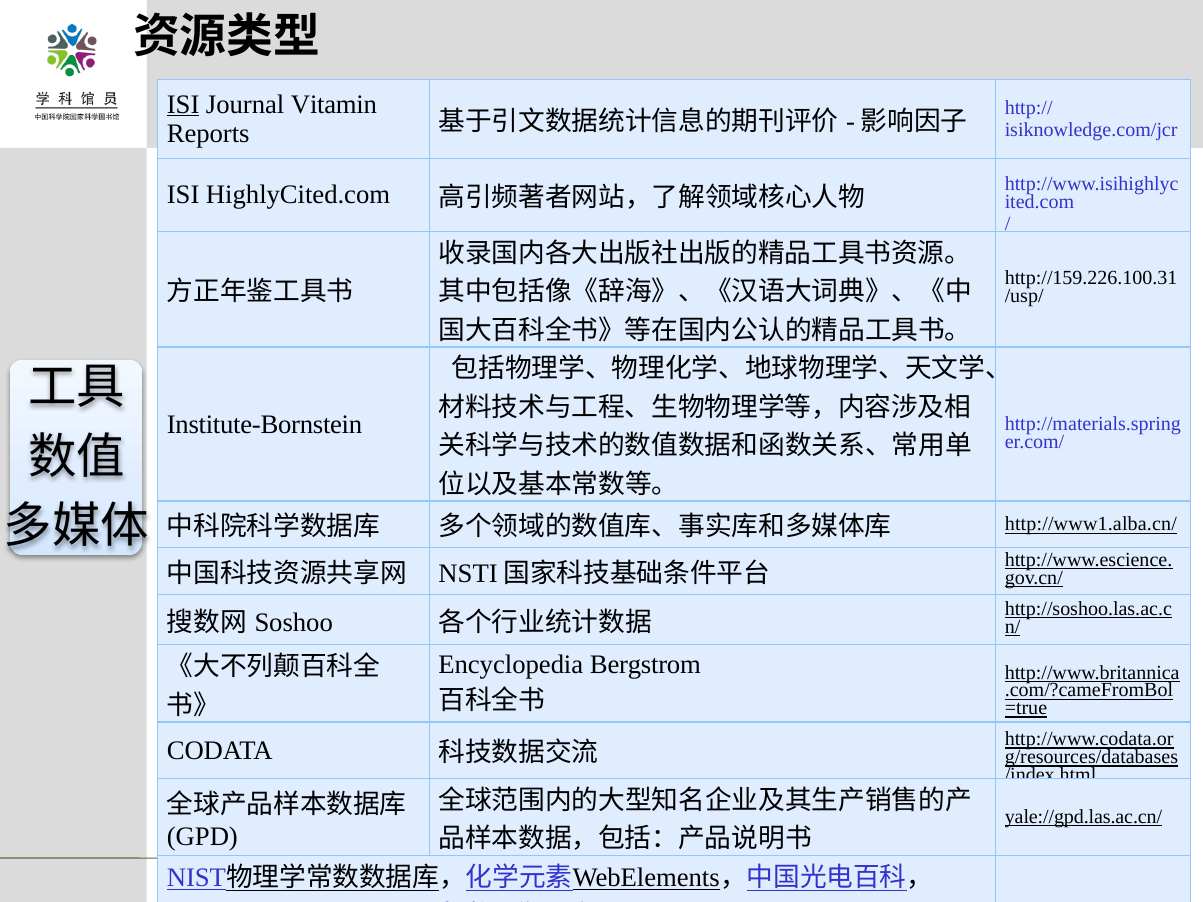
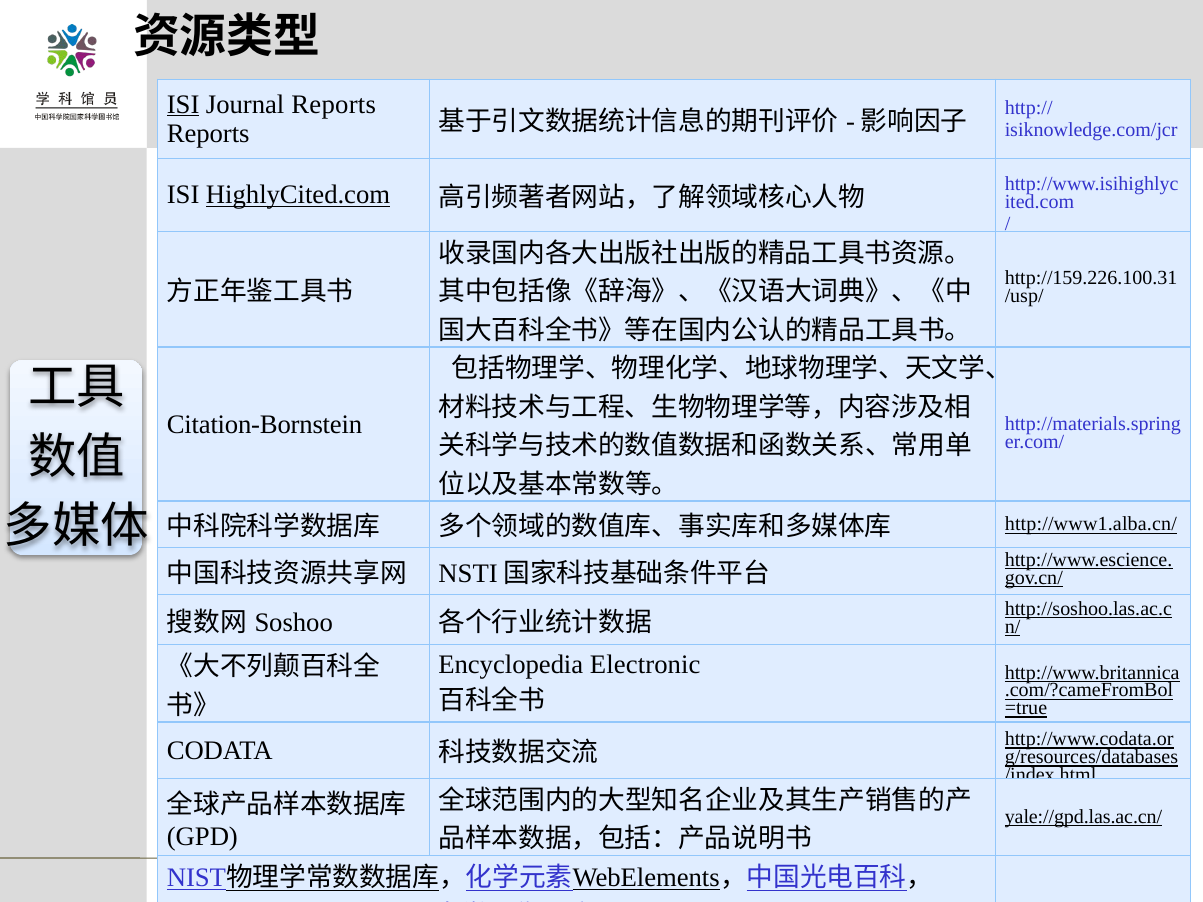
Journal Vitamin: Vitamin -> Reports
HighlyCited.com underline: none -> present
Institute-Bornstein: Institute-Bornstein -> Citation-Bornstein
Bergstrom: Bergstrom -> Electronic
